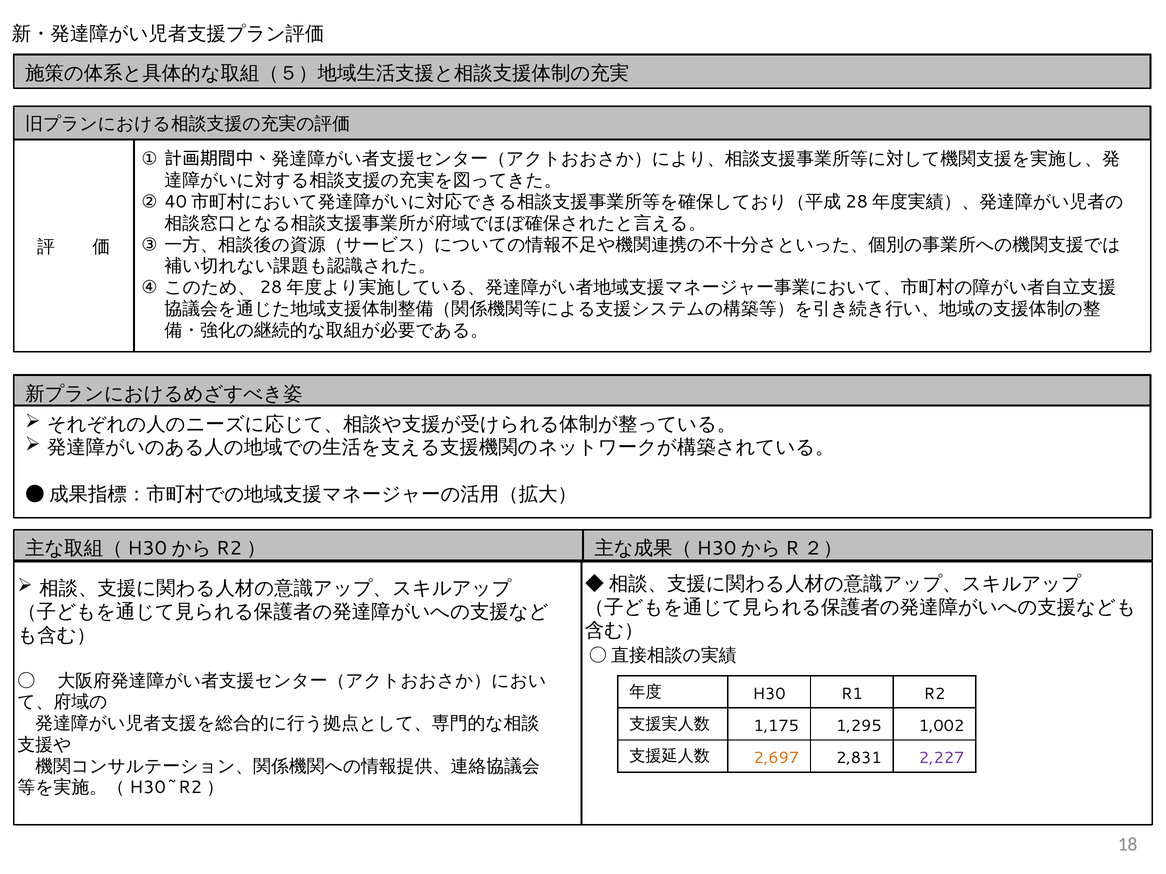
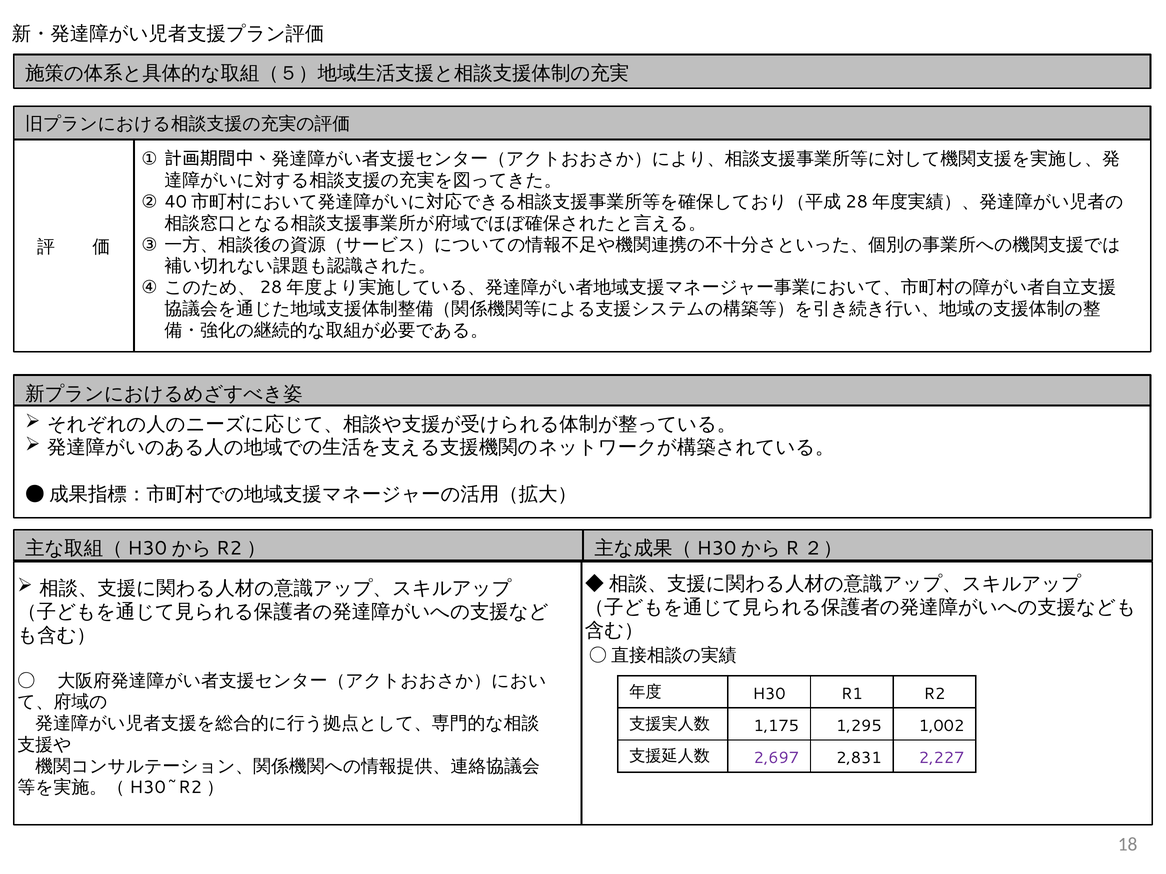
2,697 colour: orange -> purple
